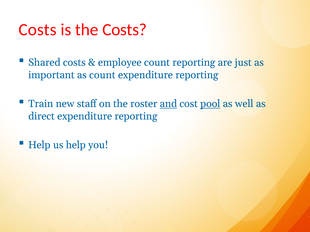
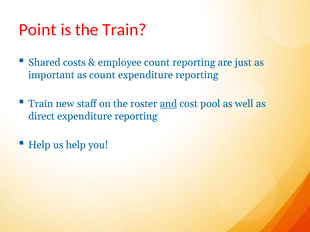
Costs at (38, 30): Costs -> Point
the Costs: Costs -> Train
pool underline: present -> none
